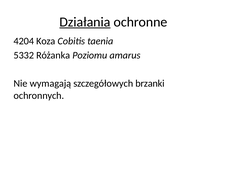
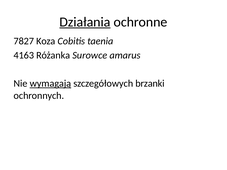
4204: 4204 -> 7827
5332: 5332 -> 4163
Poziomu: Poziomu -> Surowce
wymagają underline: none -> present
